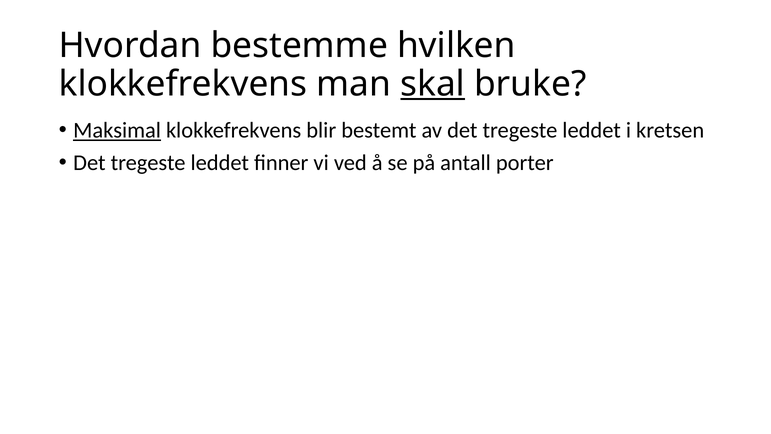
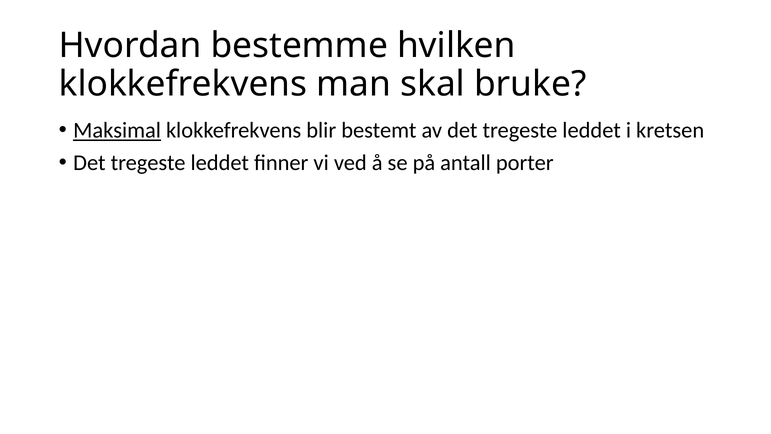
skal underline: present -> none
